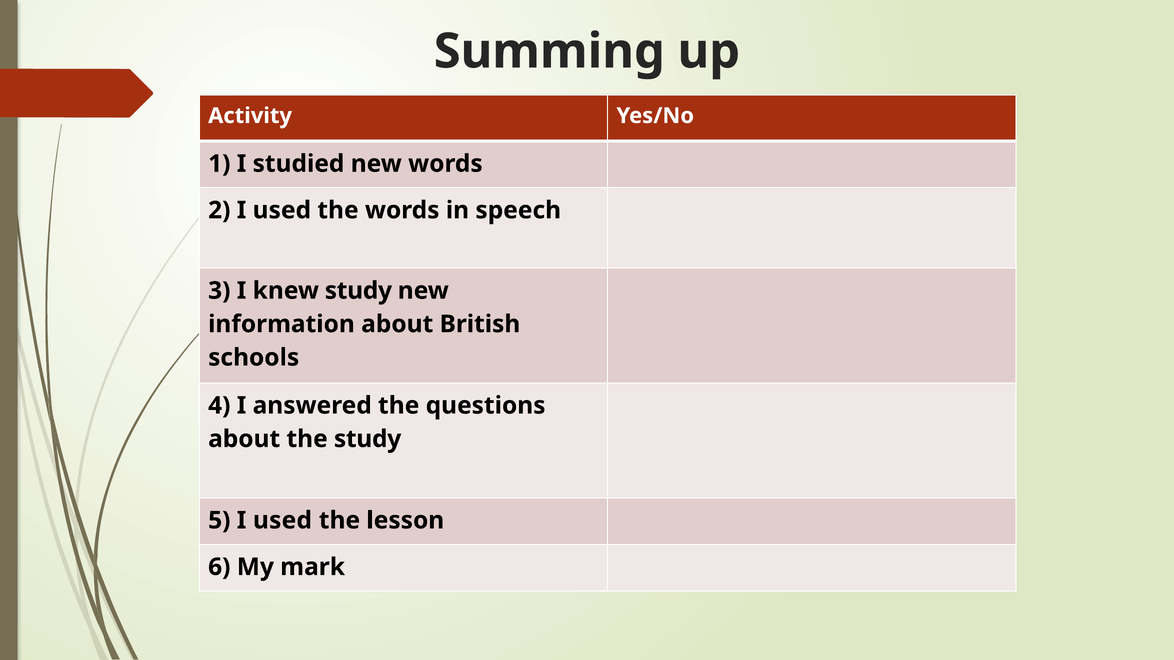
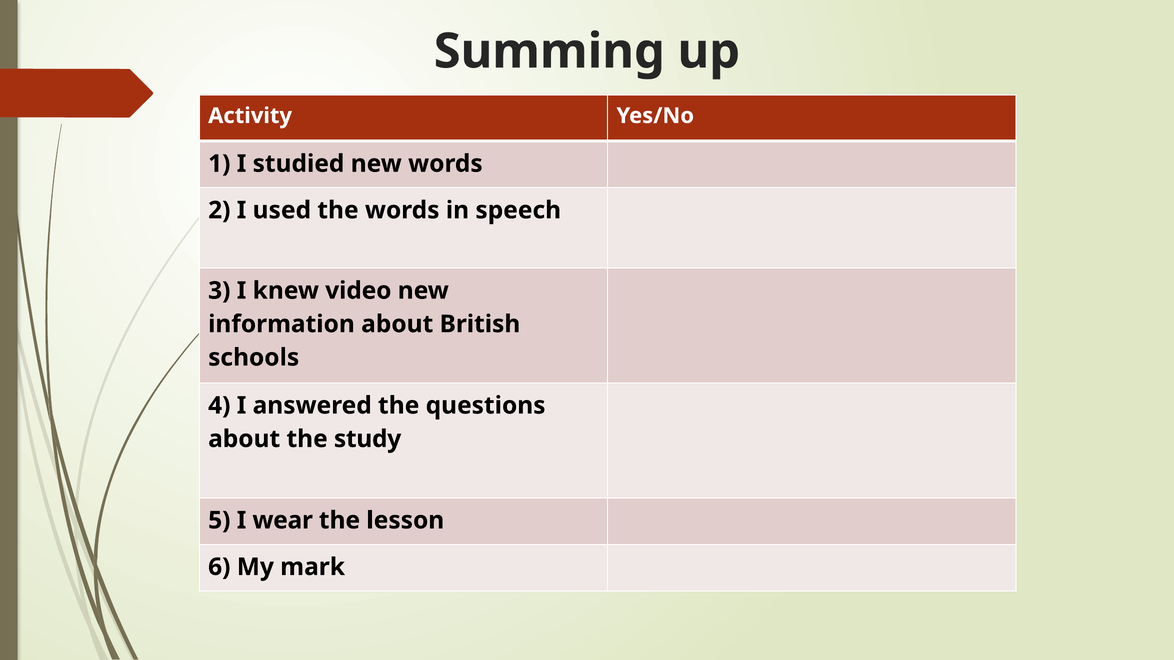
knew study: study -> video
5 I used: used -> wear
